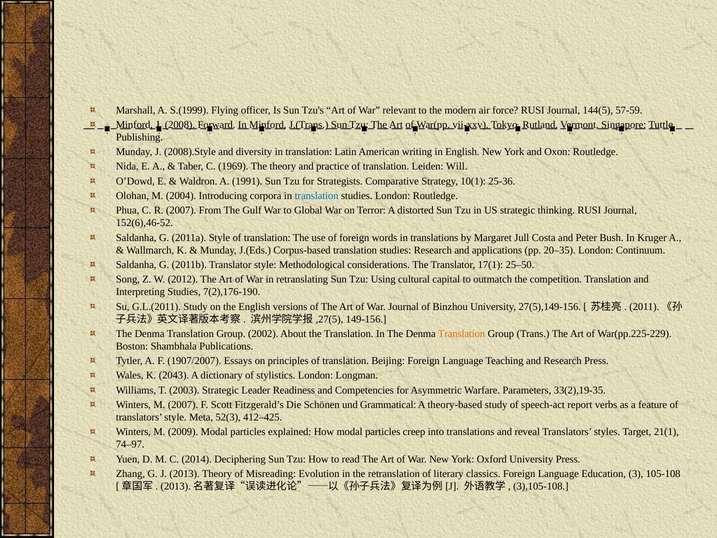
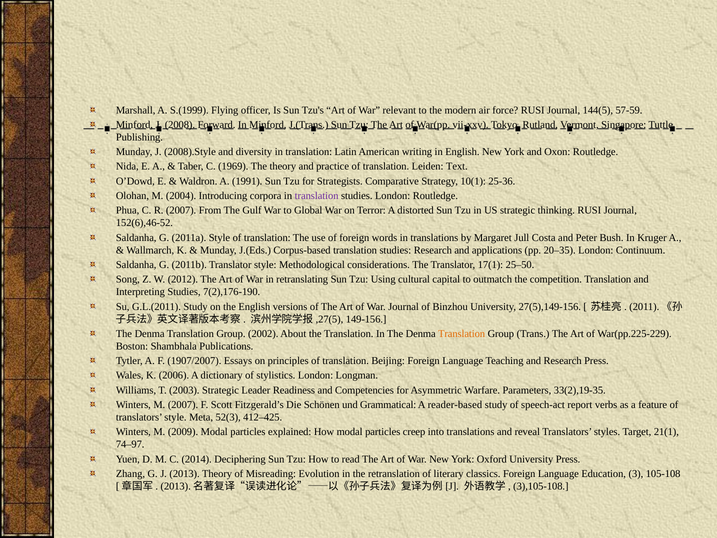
Will: Will -> Text
translation at (317, 196) colour: blue -> purple
2043: 2043 -> 2006
theory-based: theory-based -> reader-based
